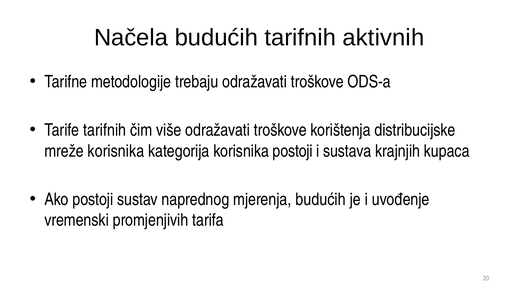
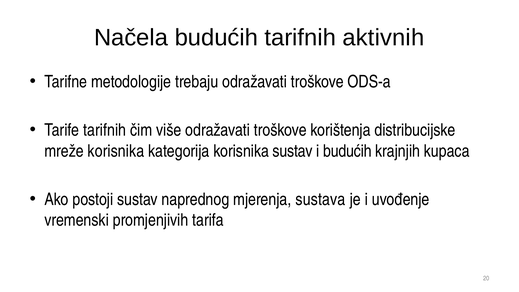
korisnika postoji: postoji -> sustav
i sustava: sustava -> budućih
mjerenja budućih: budućih -> sustava
